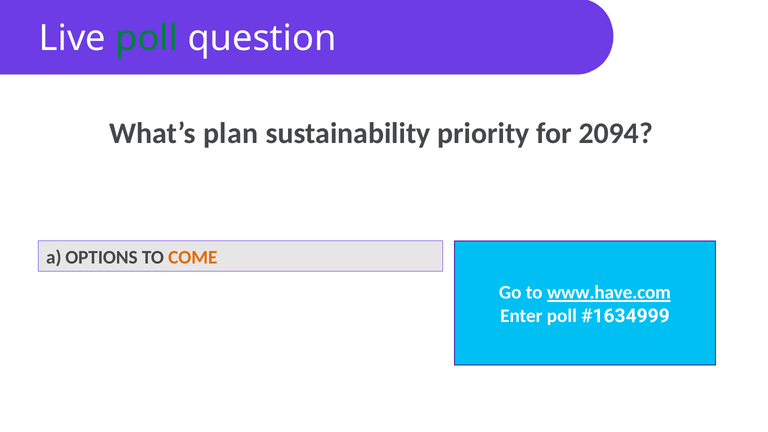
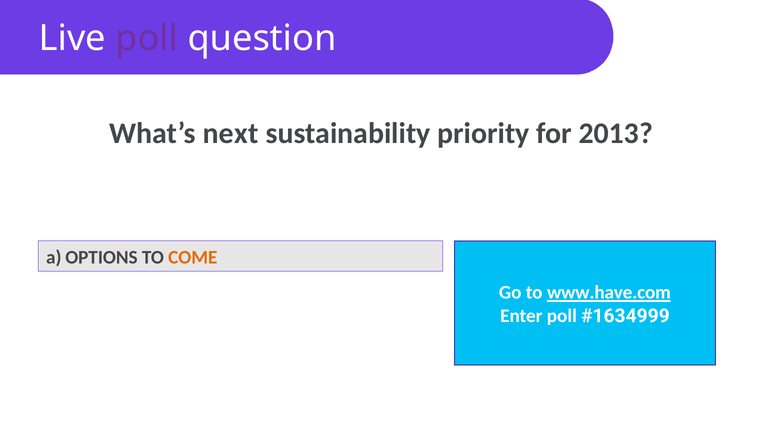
poll at (147, 38) colour: green -> purple
plan: plan -> next
2094: 2094 -> 2013
